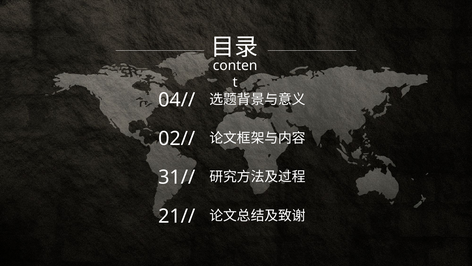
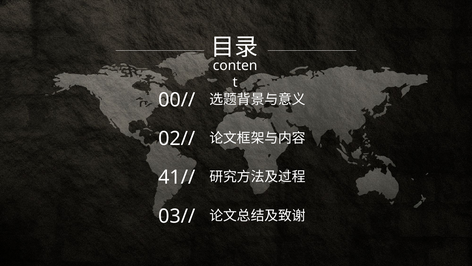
04//: 04// -> 00//
31//: 31// -> 41//
21//: 21// -> 03//
